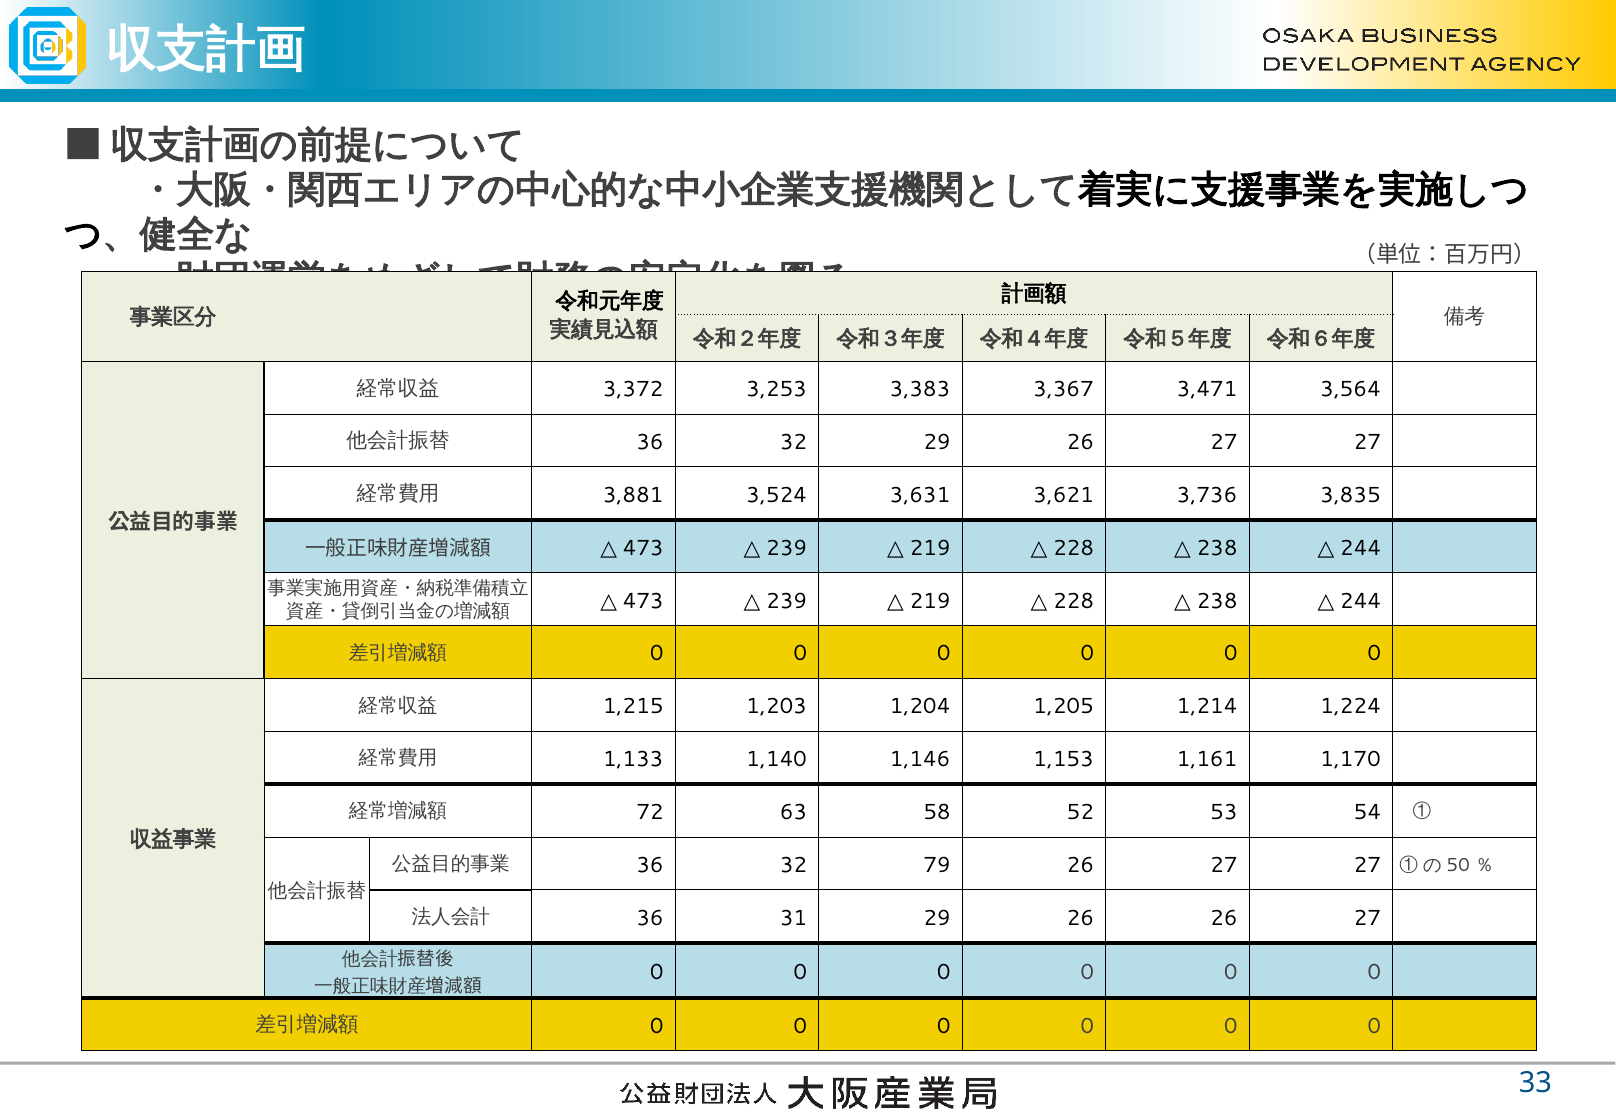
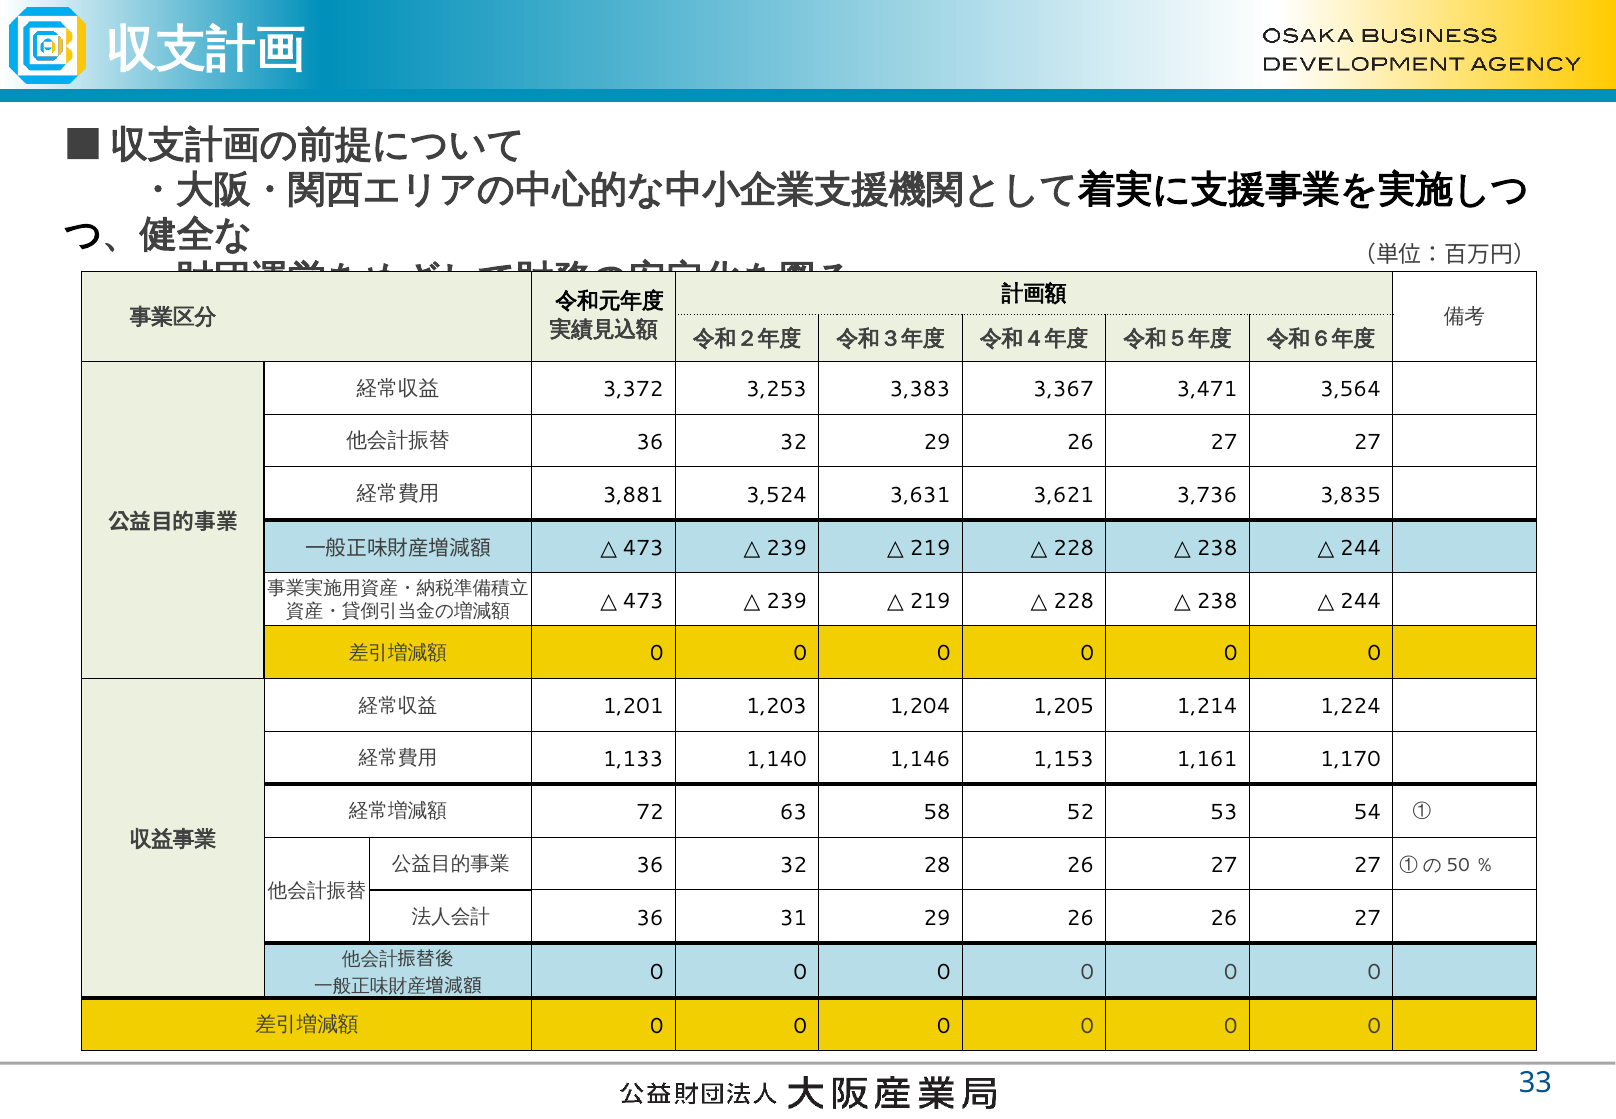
1,215: 1,215 -> 1,201
79: 79 -> 28
